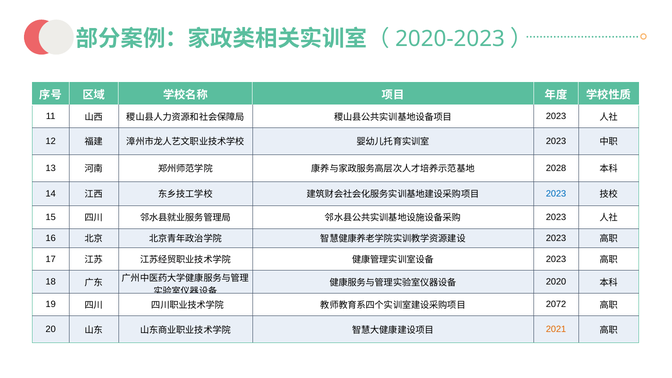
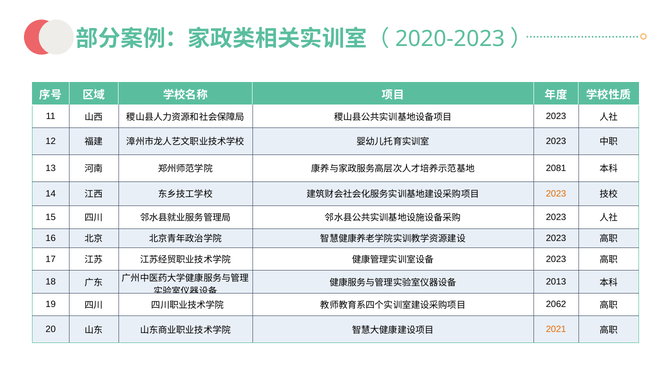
2028: 2028 -> 2081
2023 at (556, 194) colour: blue -> orange
2020: 2020 -> 2013
2072: 2072 -> 2062
